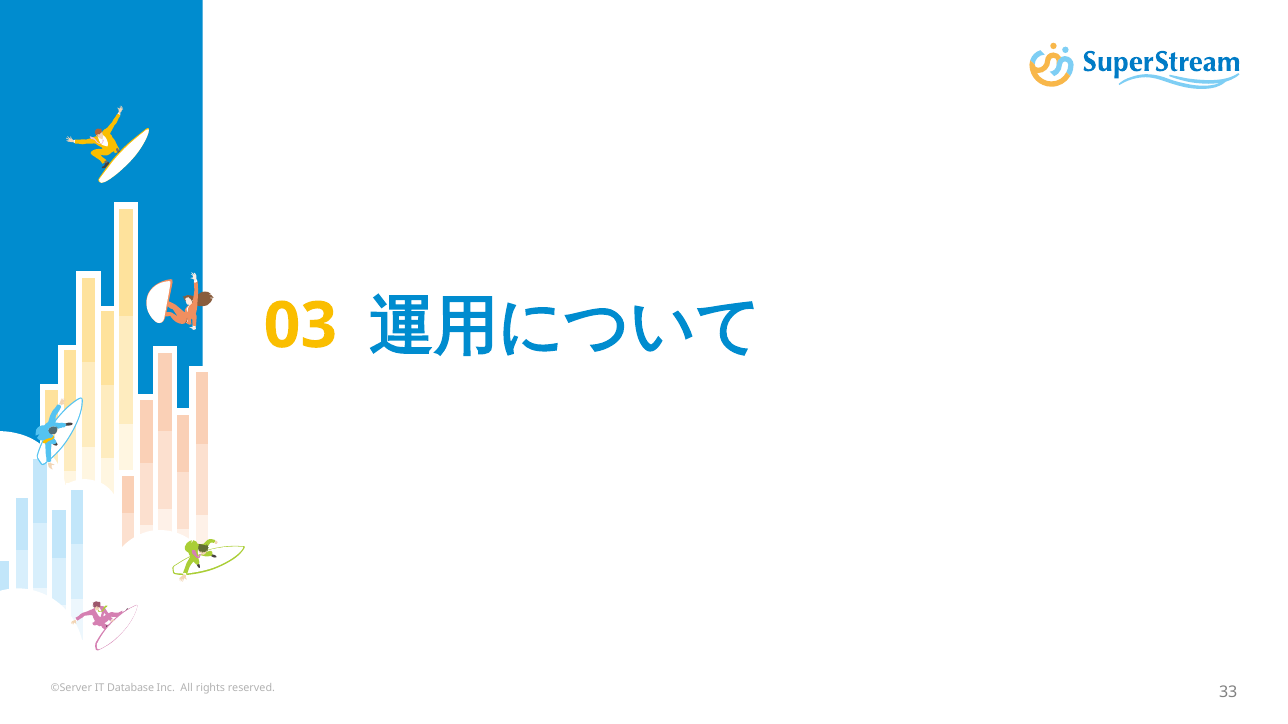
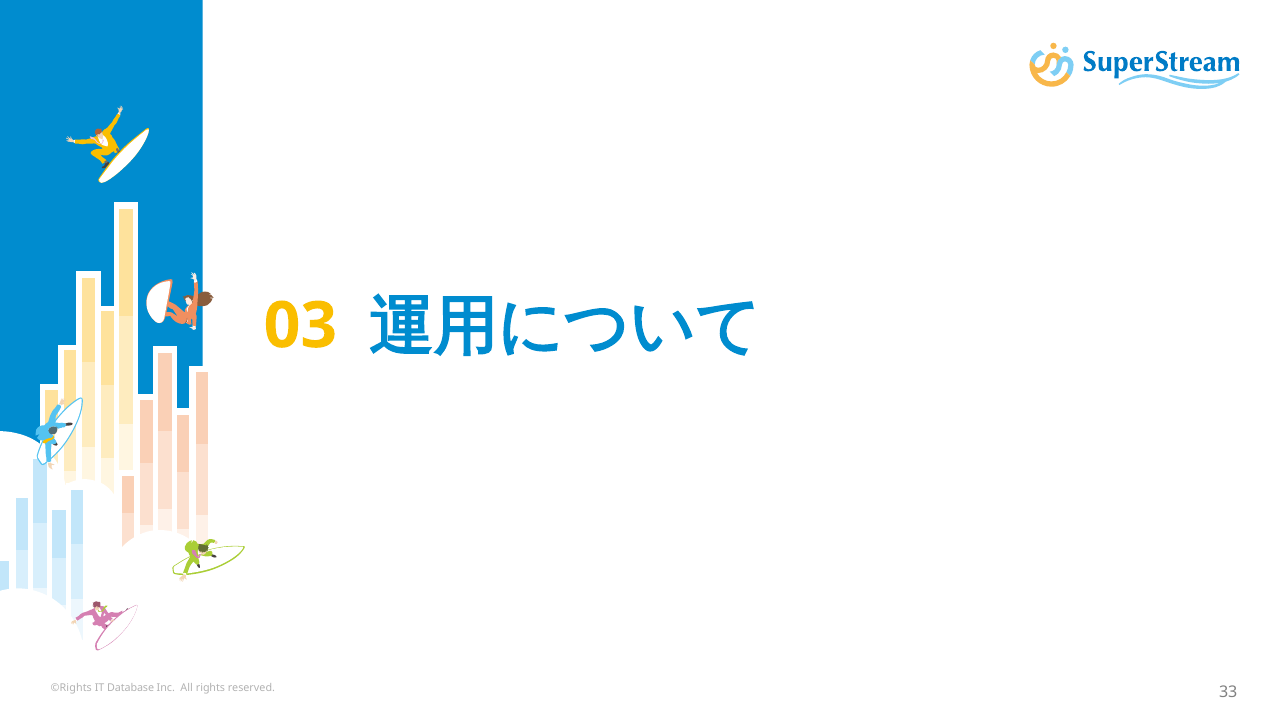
©Server: ©Server -> ©Rights
